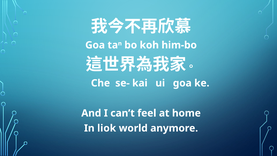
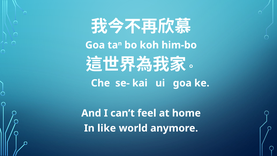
liok: liok -> like
